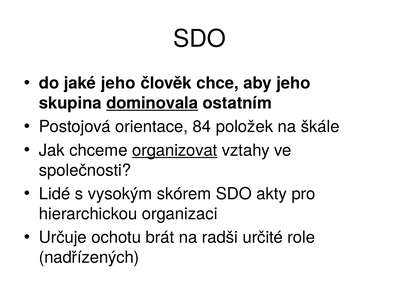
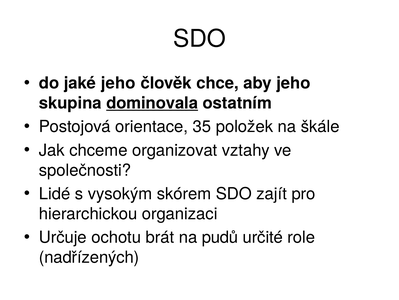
84: 84 -> 35
organizovat underline: present -> none
akty: akty -> zajít
radši: radši -> pudů
